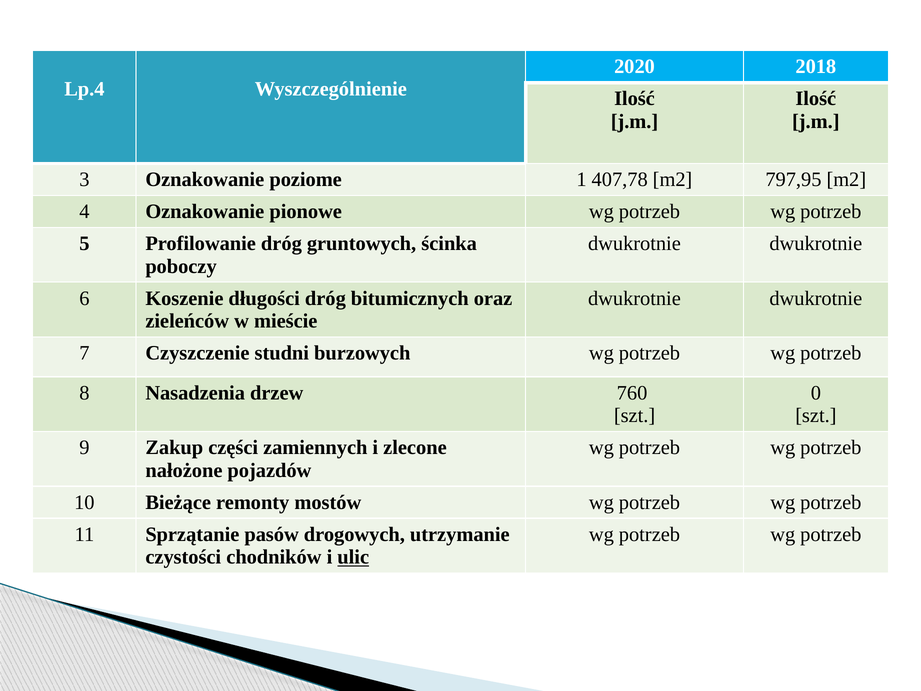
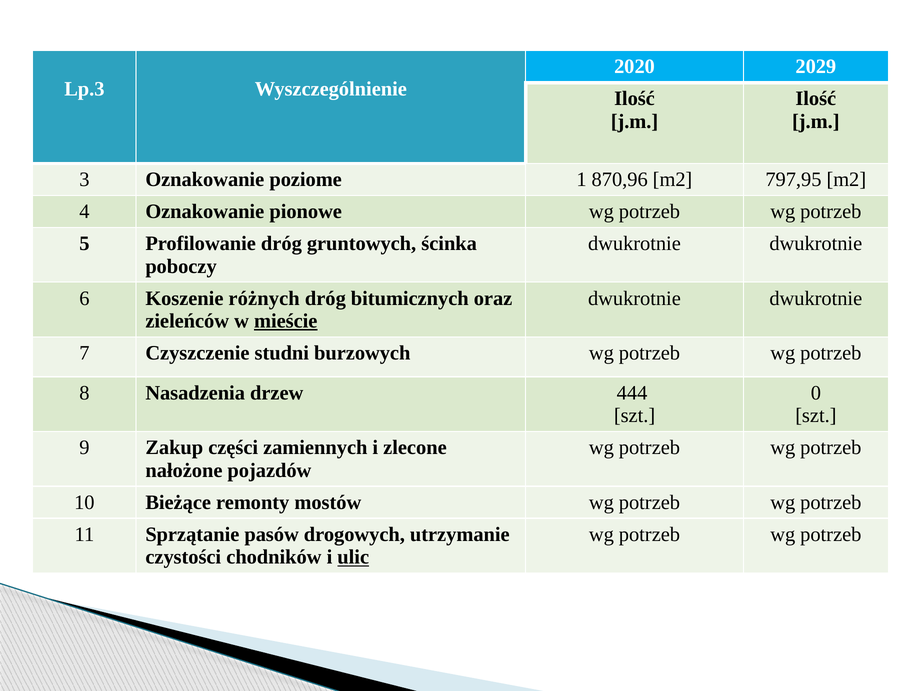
2018: 2018 -> 2029
Lp.4: Lp.4 -> Lp.3
407,78: 407,78 -> 870,96
długości: długości -> różnych
mieście underline: none -> present
760: 760 -> 444
